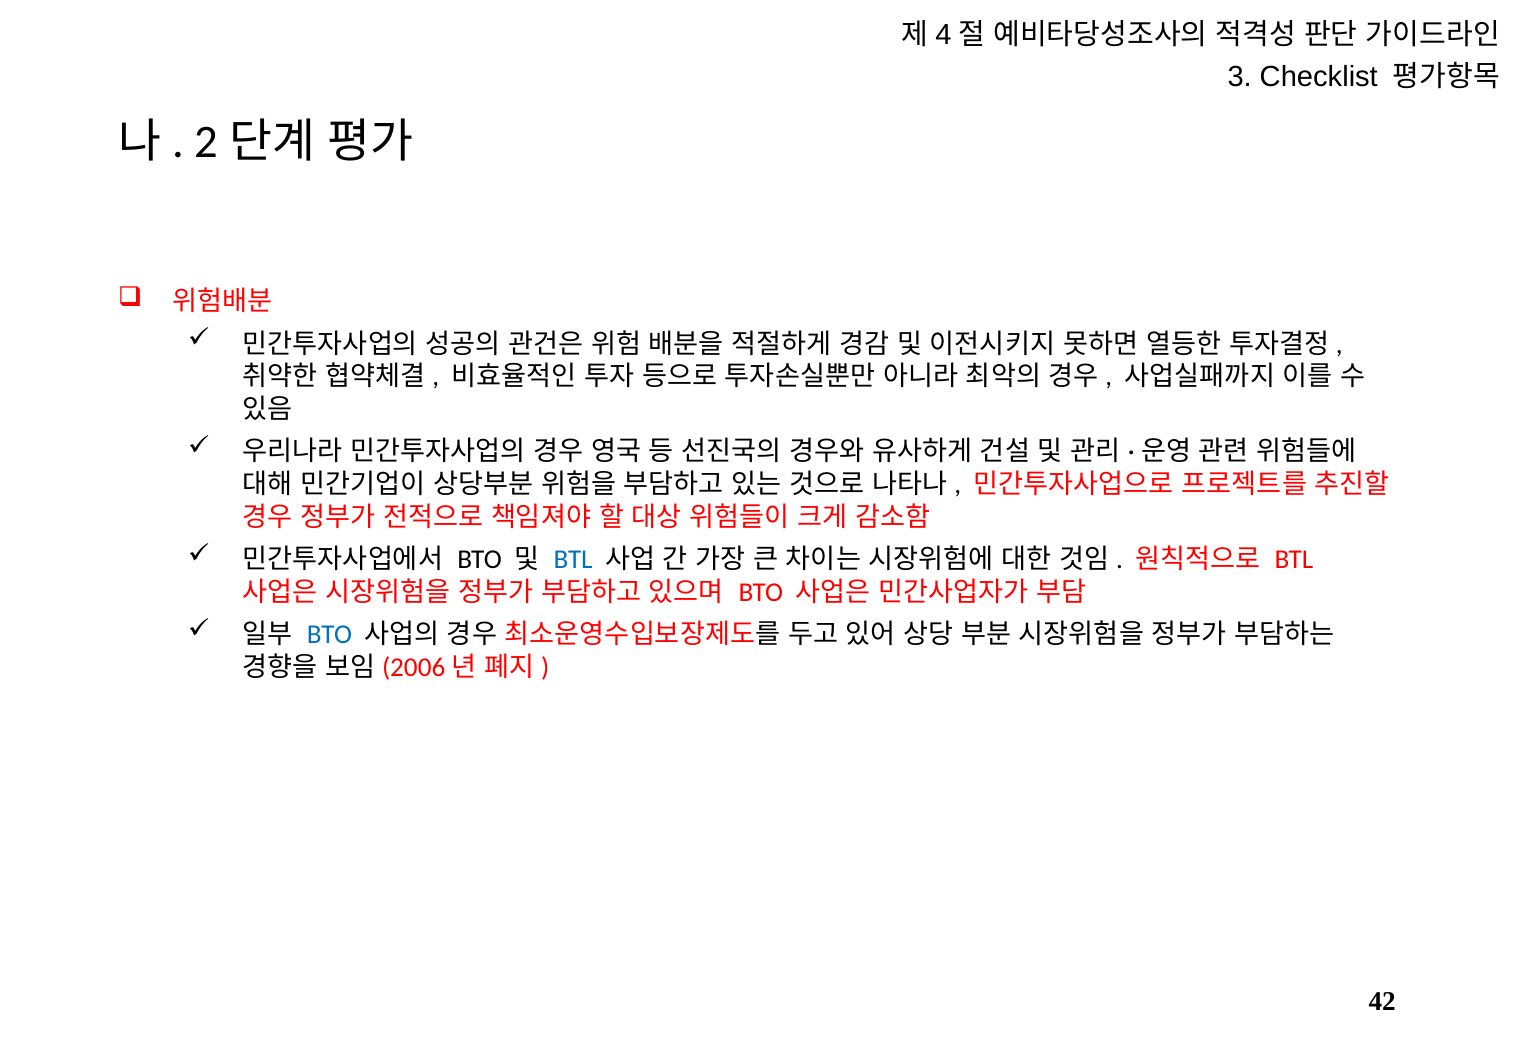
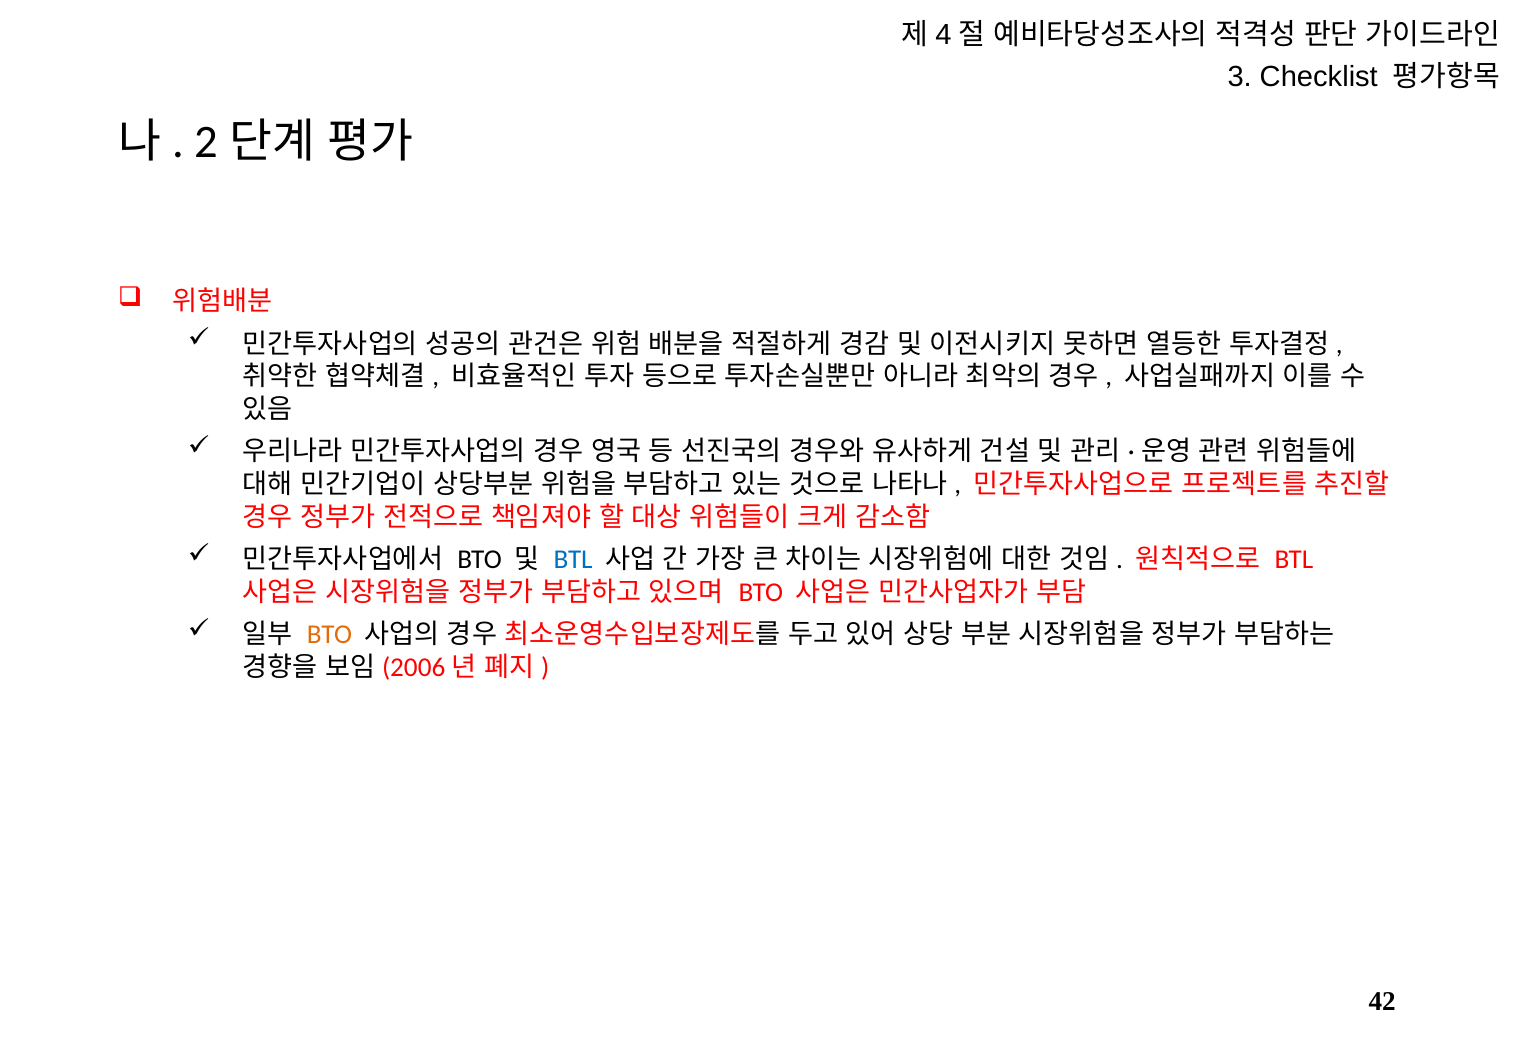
BTO at (329, 635) colour: blue -> orange
